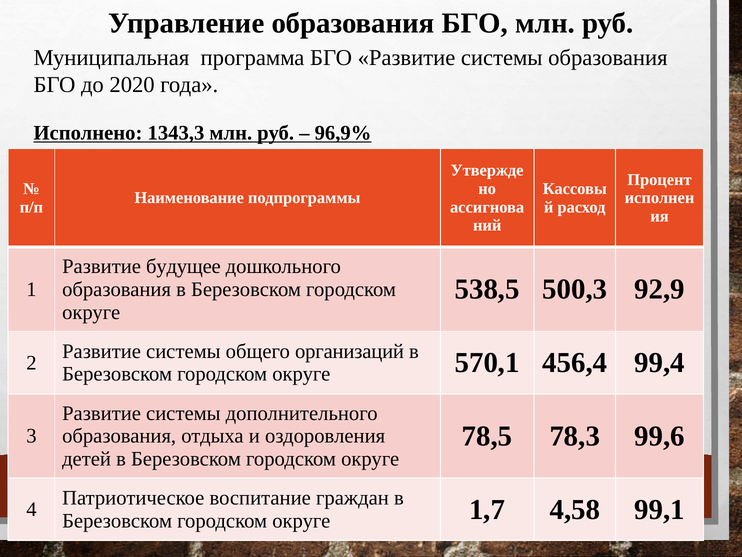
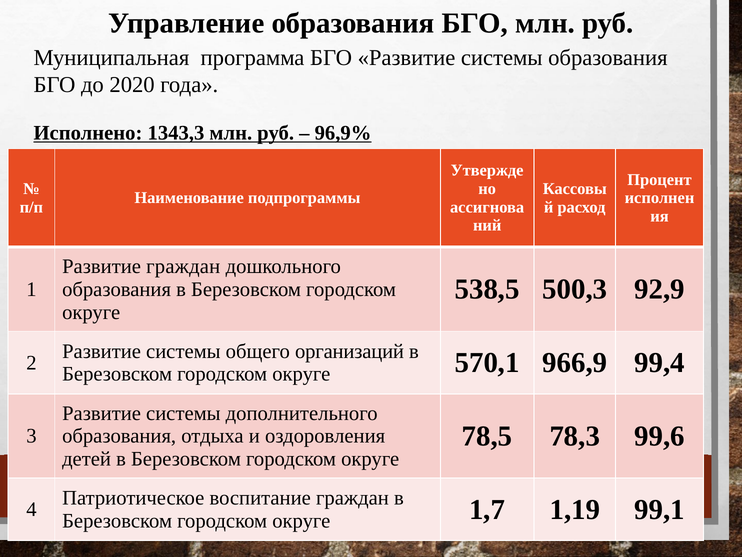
Развитие будущее: будущее -> граждан
456,4: 456,4 -> 966,9
4,58: 4,58 -> 1,19
